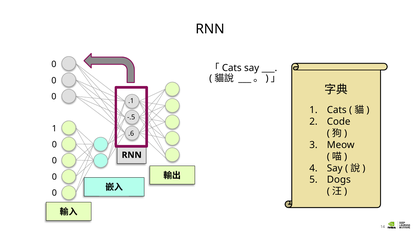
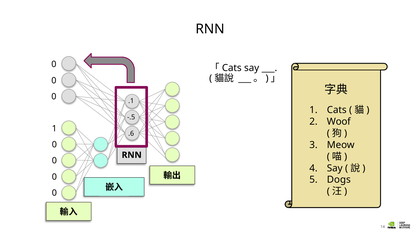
Code: Code -> Woof
